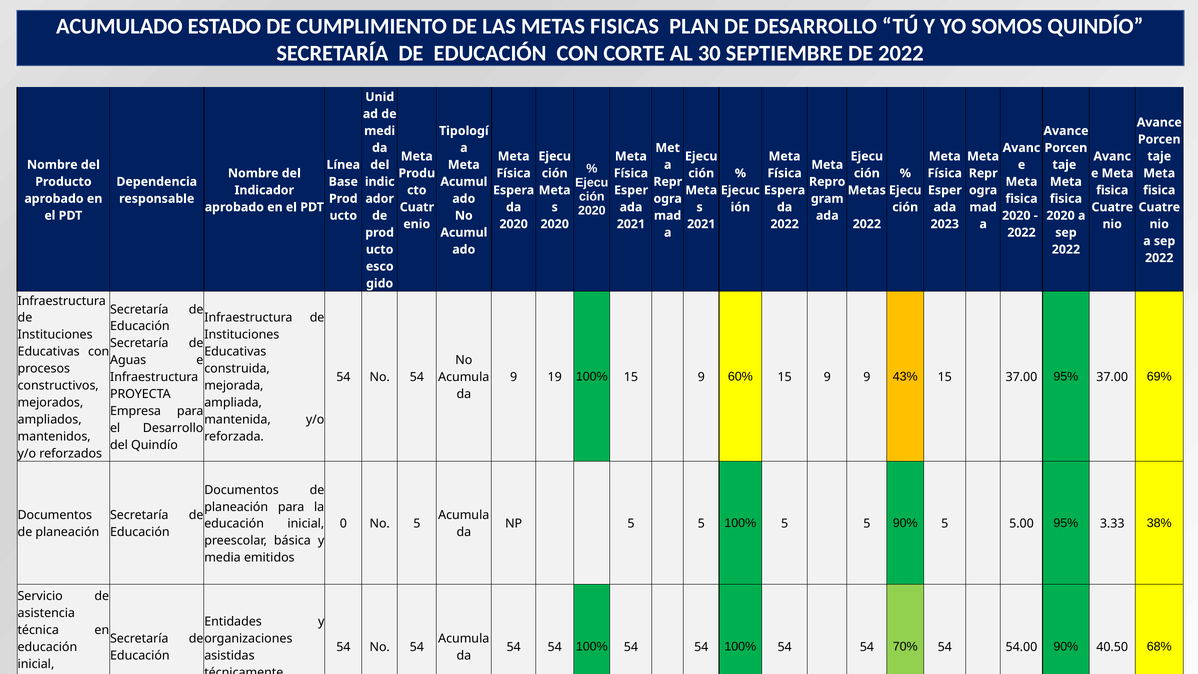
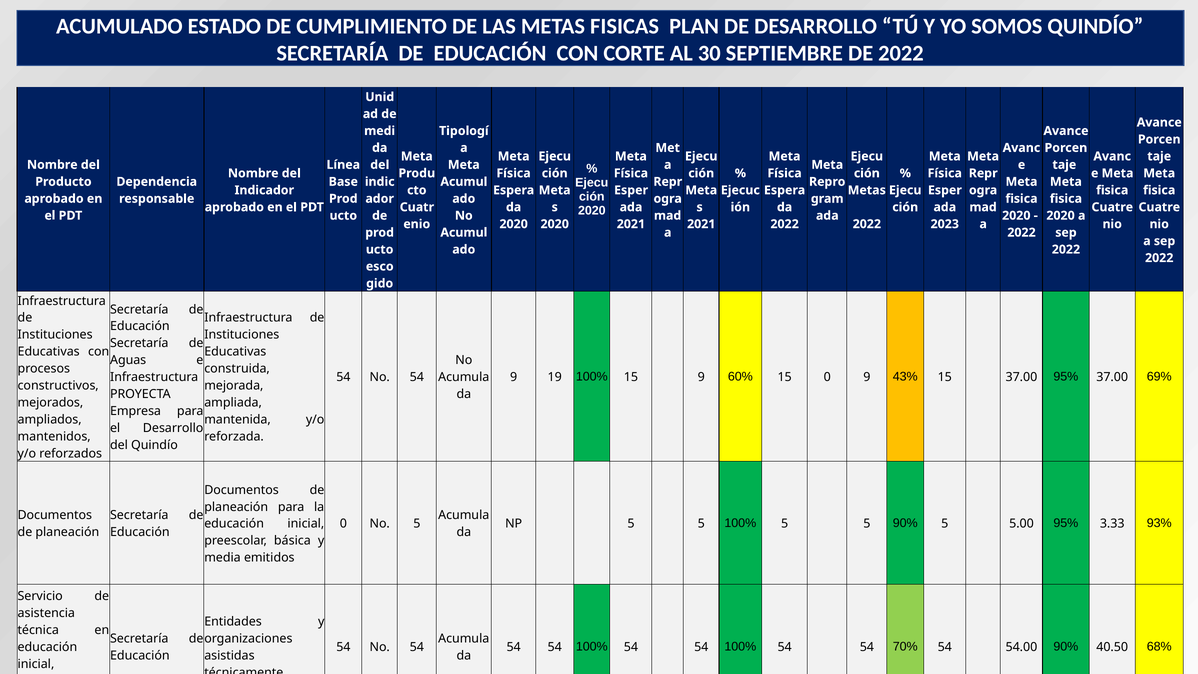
60% 15 9: 9 -> 0
38%: 38% -> 93%
